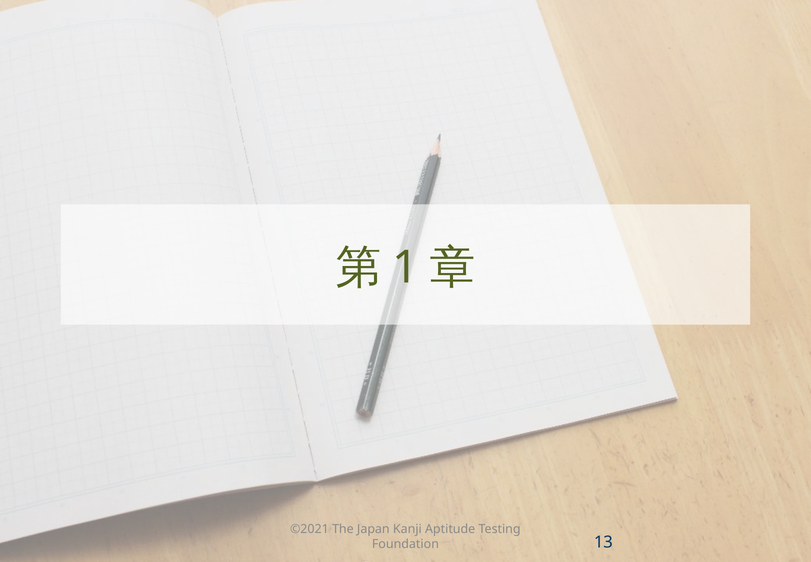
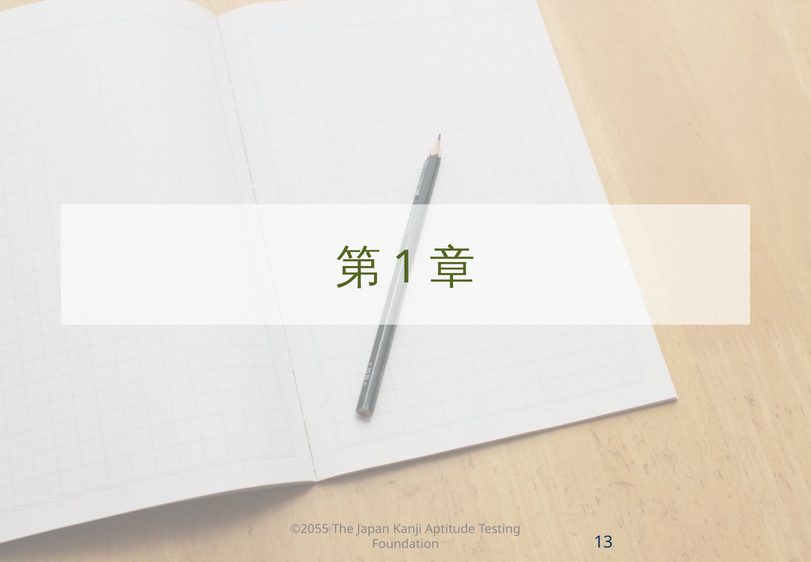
©2021: ©2021 -> ©2055
